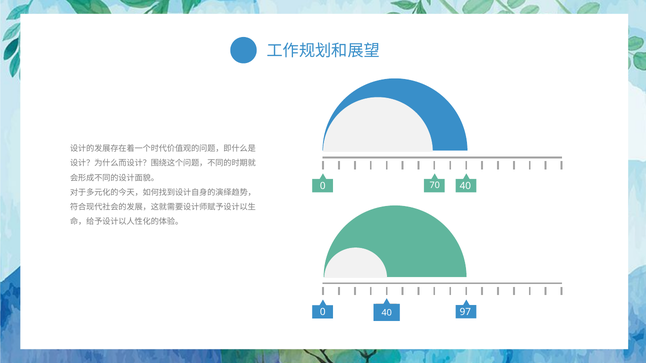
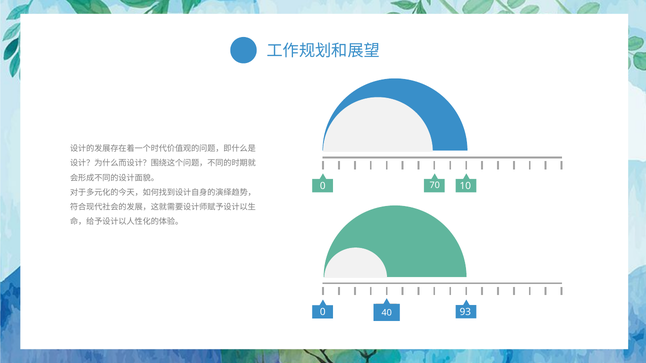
0 40: 40 -> 10
97: 97 -> 93
